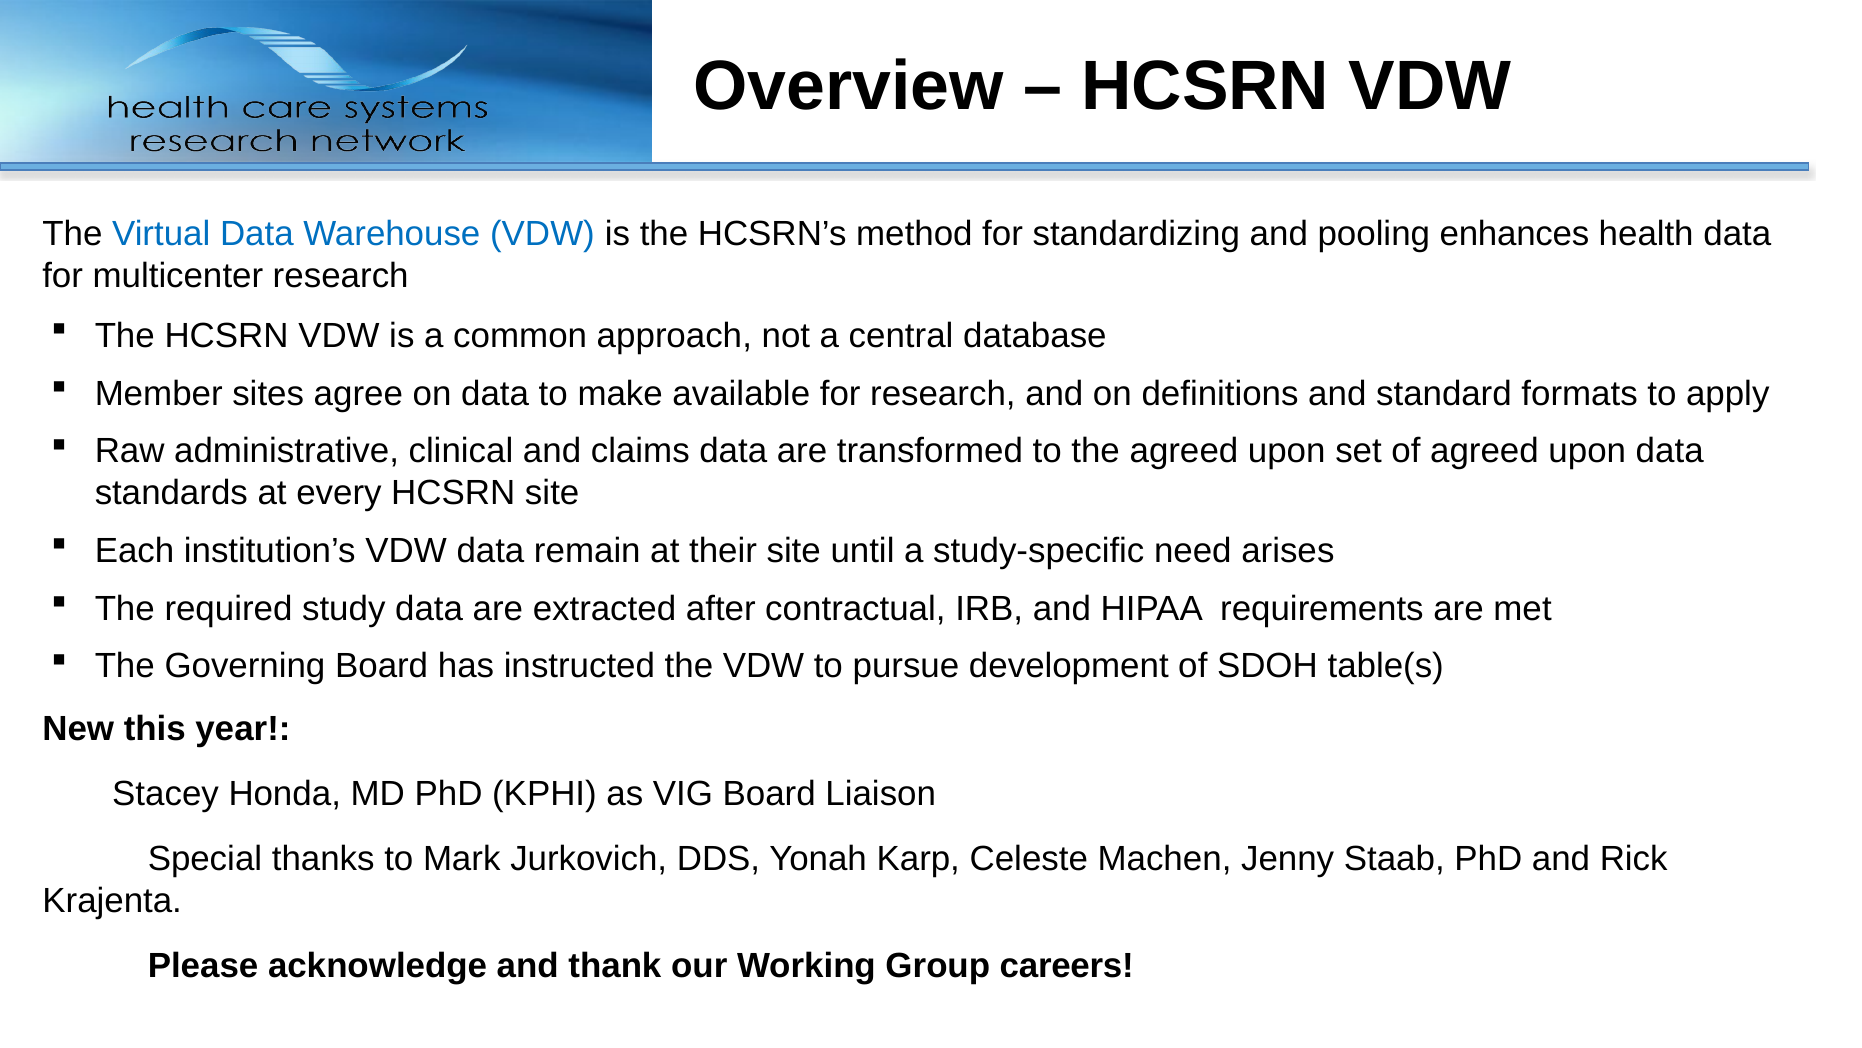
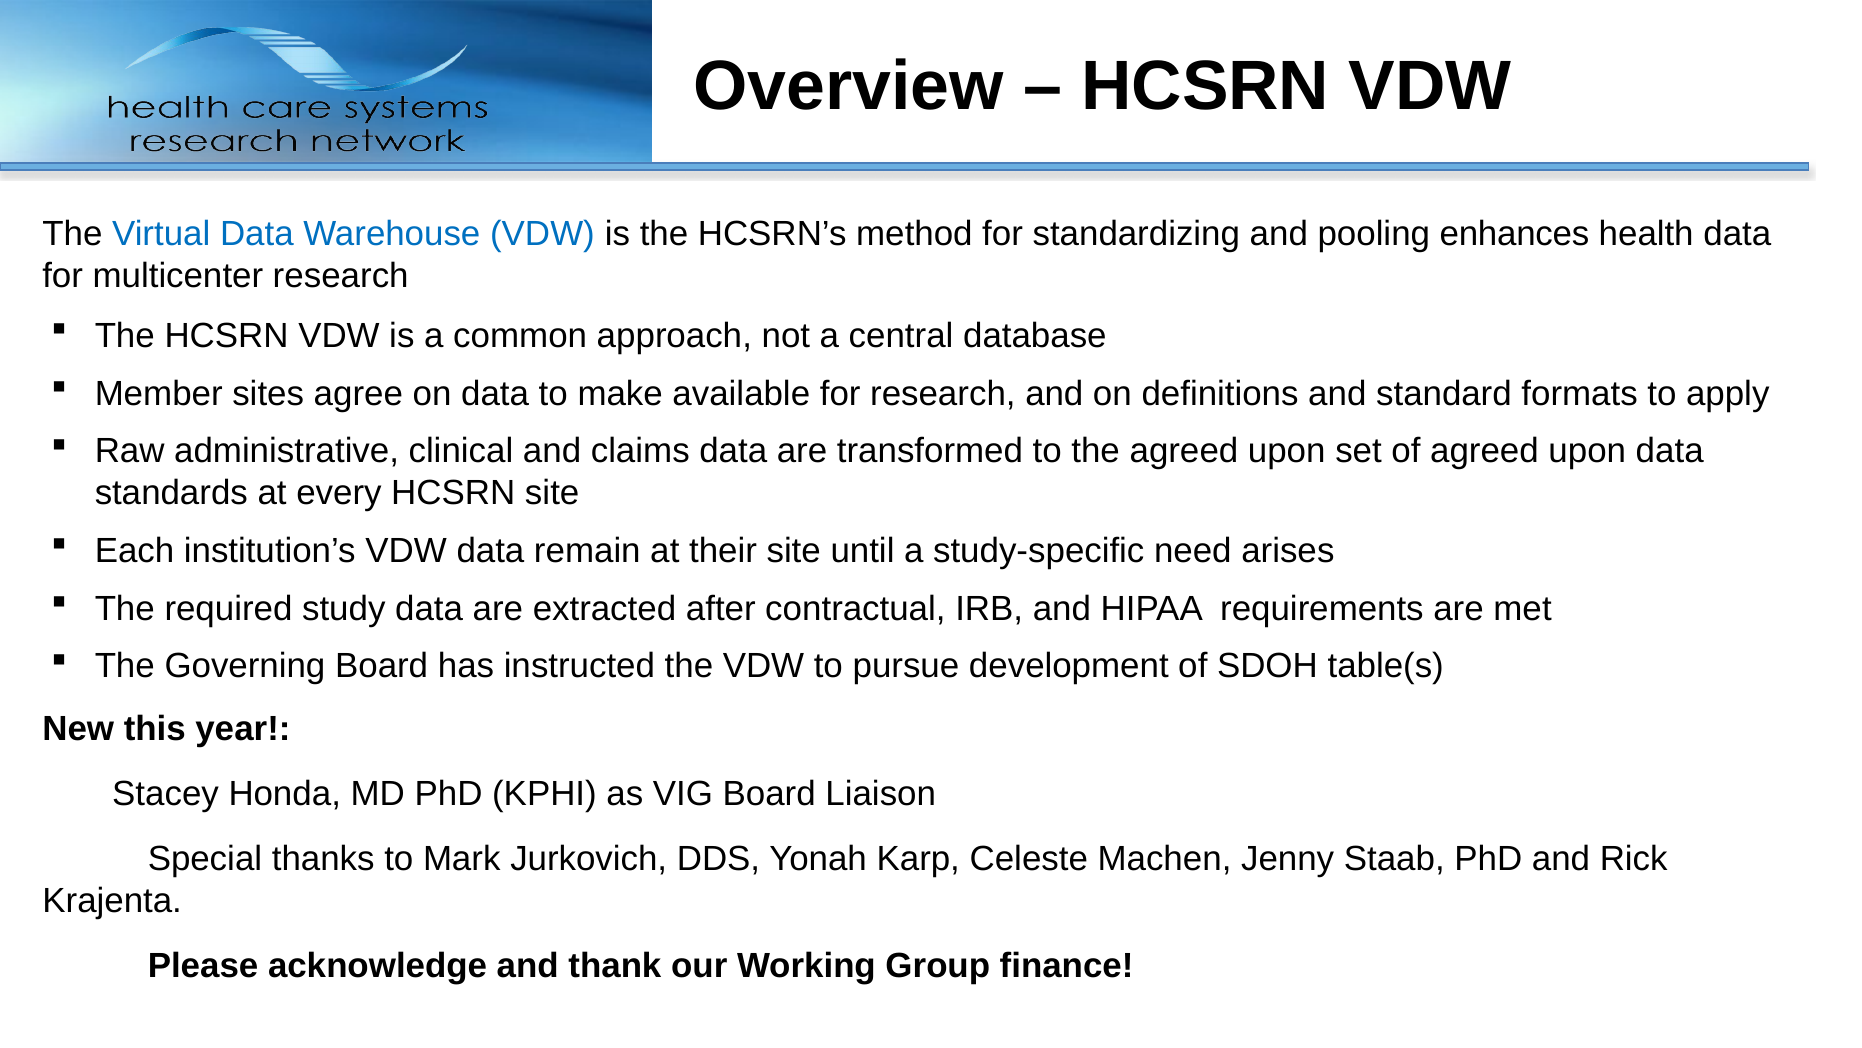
careers: careers -> finance
